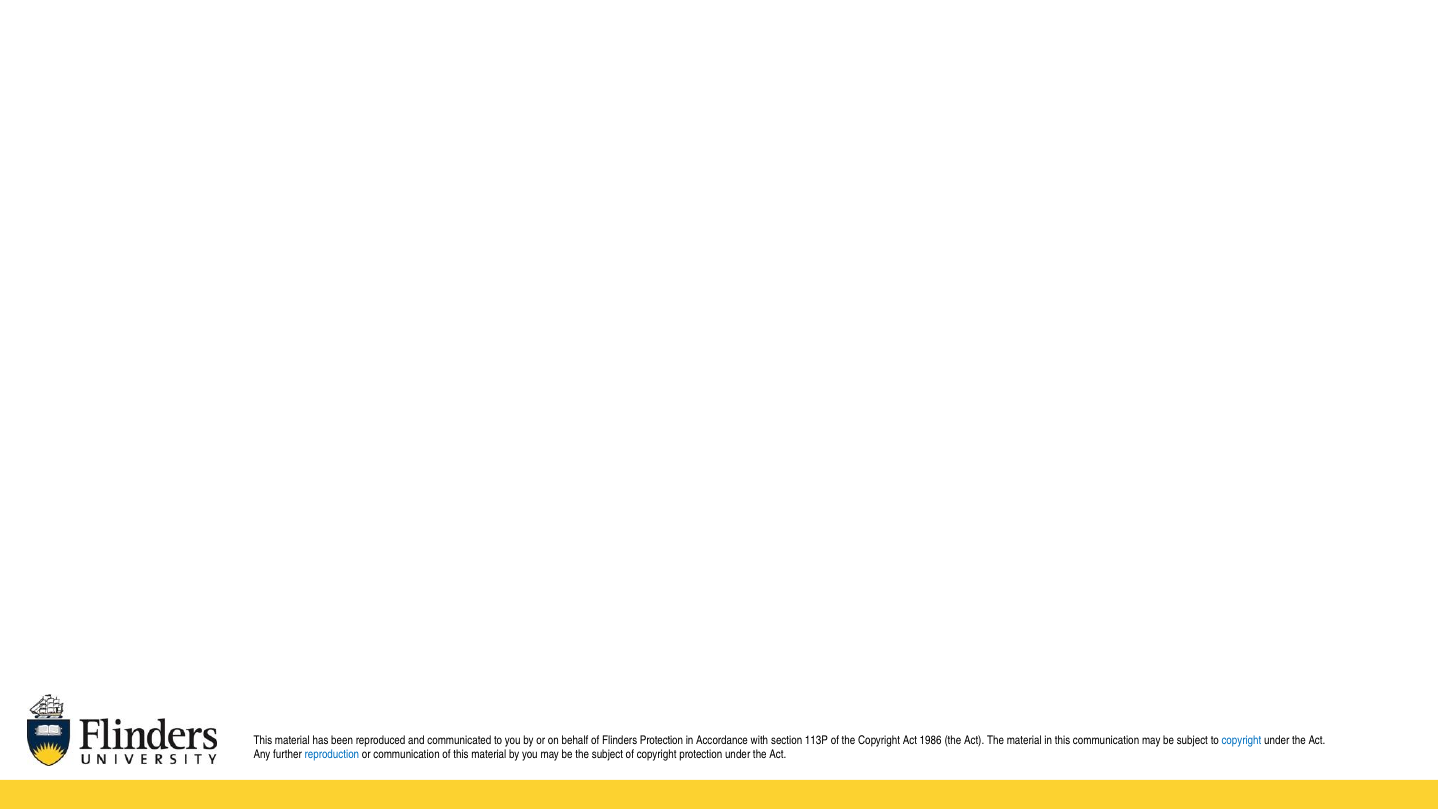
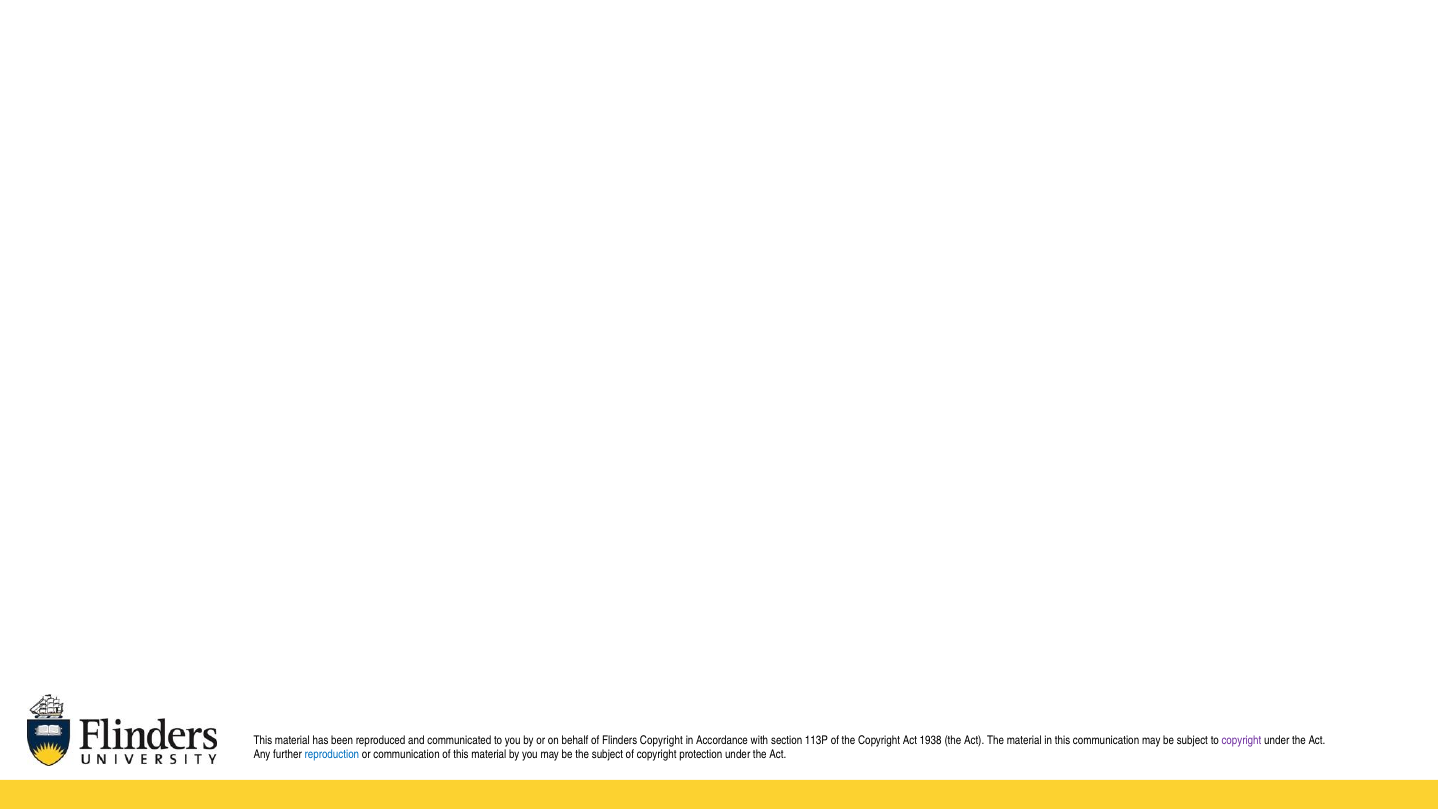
Flinders Protection: Protection -> Copyright
1986: 1986 -> 1938
copyright at (1241, 740) colour: blue -> purple
